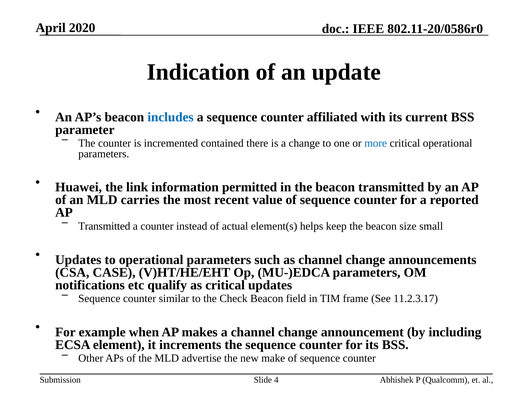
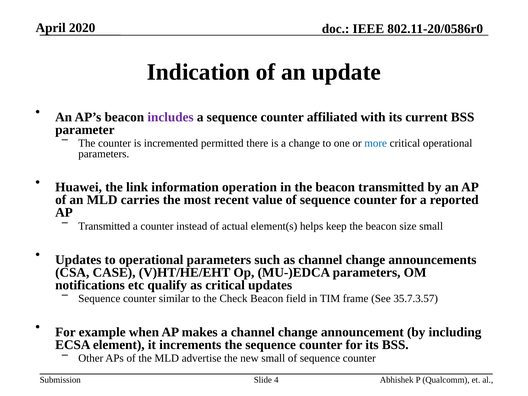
includes colour: blue -> purple
contained: contained -> permitted
permitted: permitted -> operation
11.2.3.17: 11.2.3.17 -> 35.7.3.57
new make: make -> small
